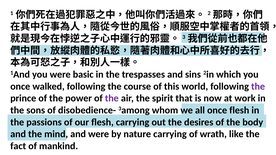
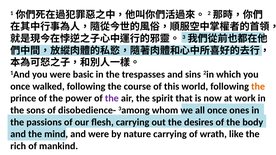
the at (258, 87) colour: purple -> orange
once flesh: flesh -> ones
fact: fact -> rich
